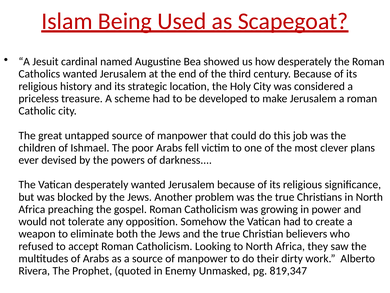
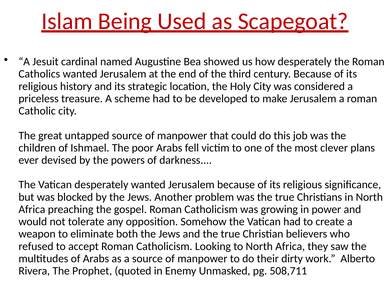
819,347: 819,347 -> 508,711
